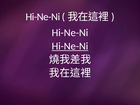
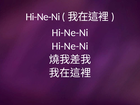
Hi-Ne-Ni at (70, 46) underline: present -> none
